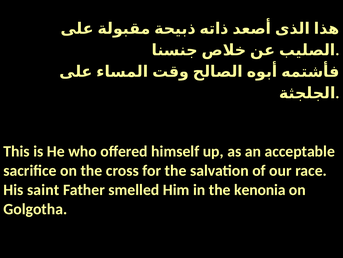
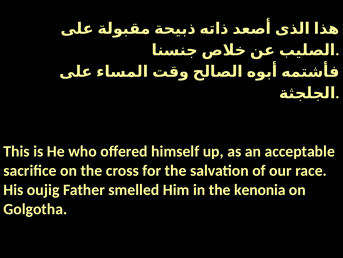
saint: saint -> oujig
